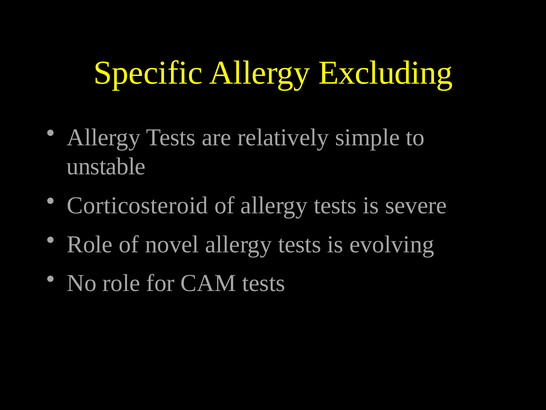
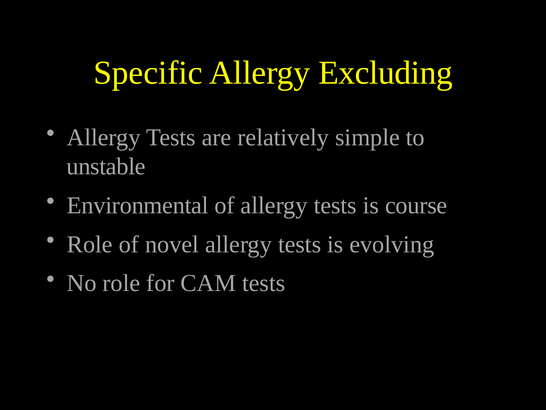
Corticosteroid: Corticosteroid -> Environmental
severe: severe -> course
